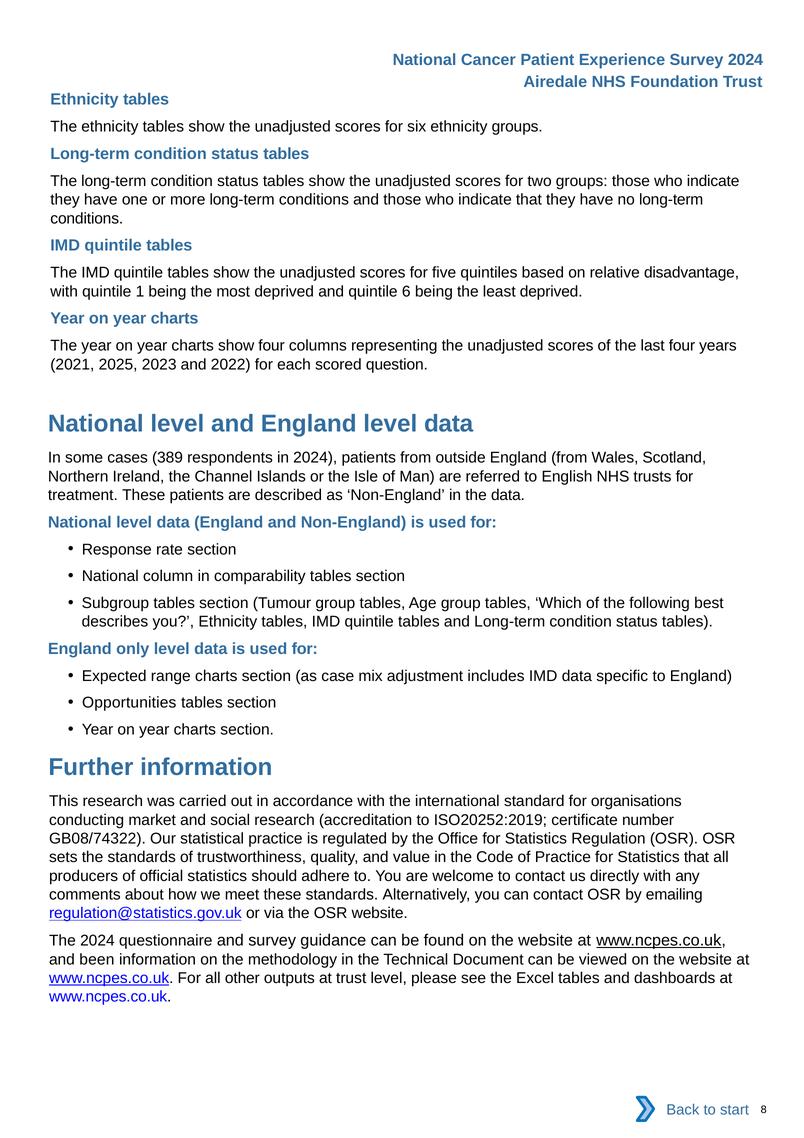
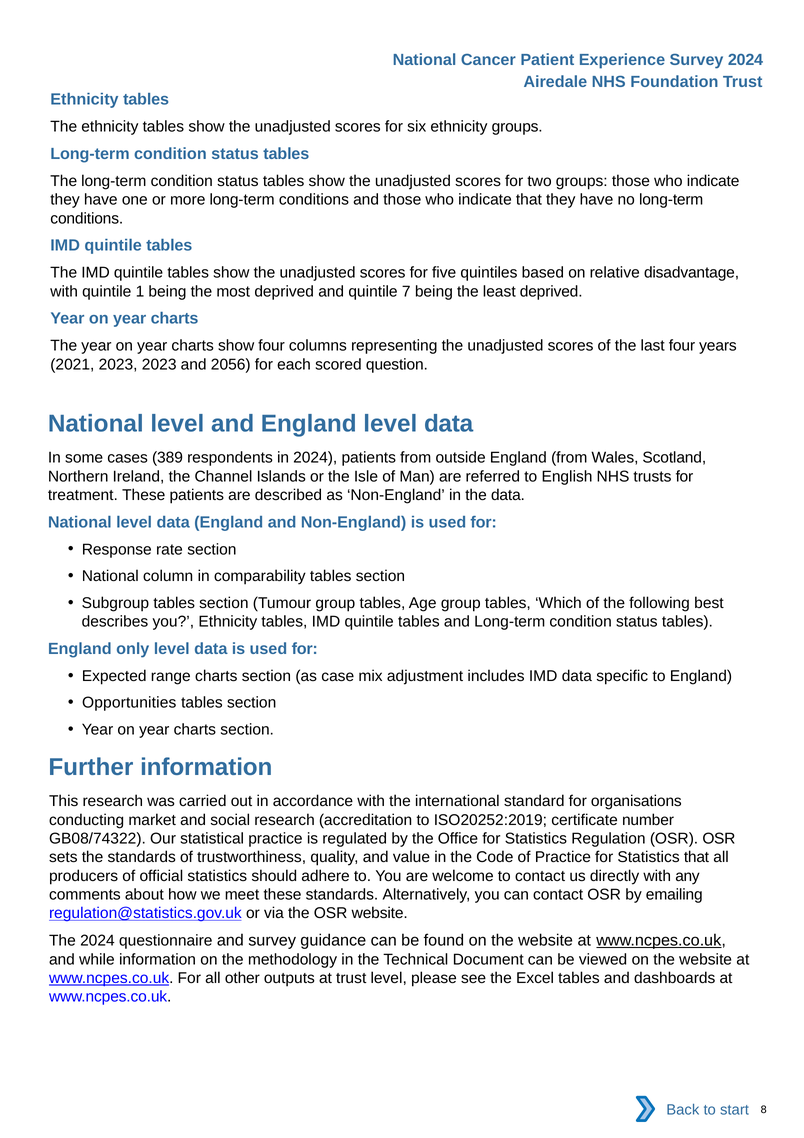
6: 6 -> 7
2021 2025: 2025 -> 2023
2022: 2022 -> 2056
been: been -> while
